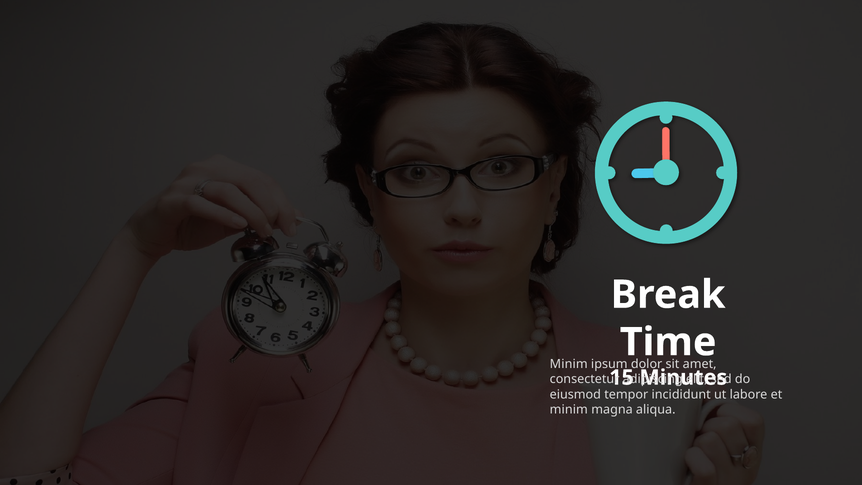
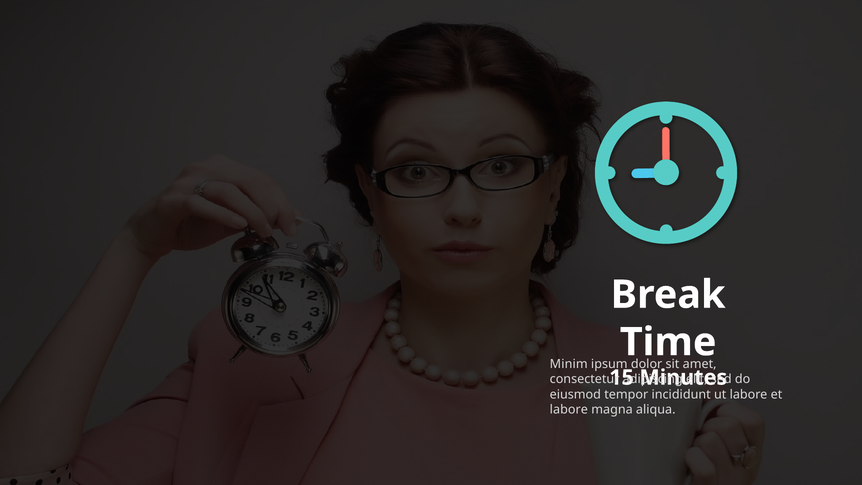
minim at (569, 409): minim -> labore
